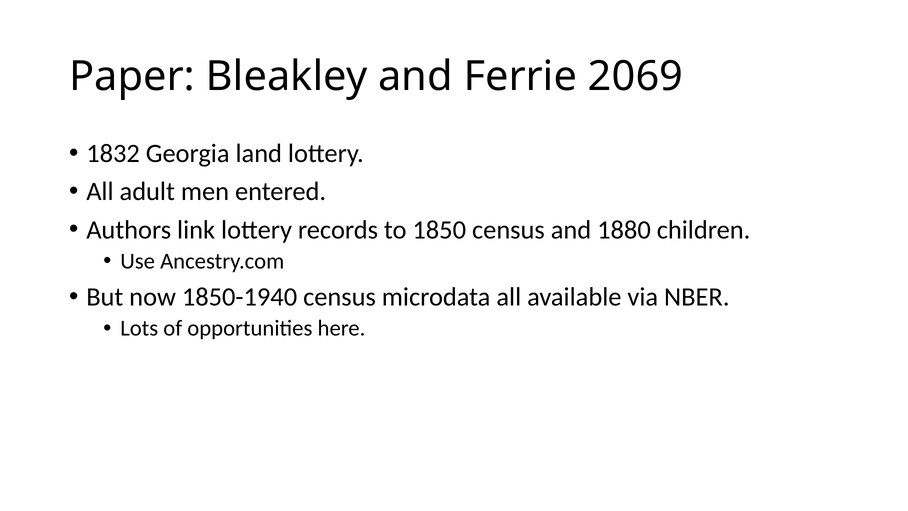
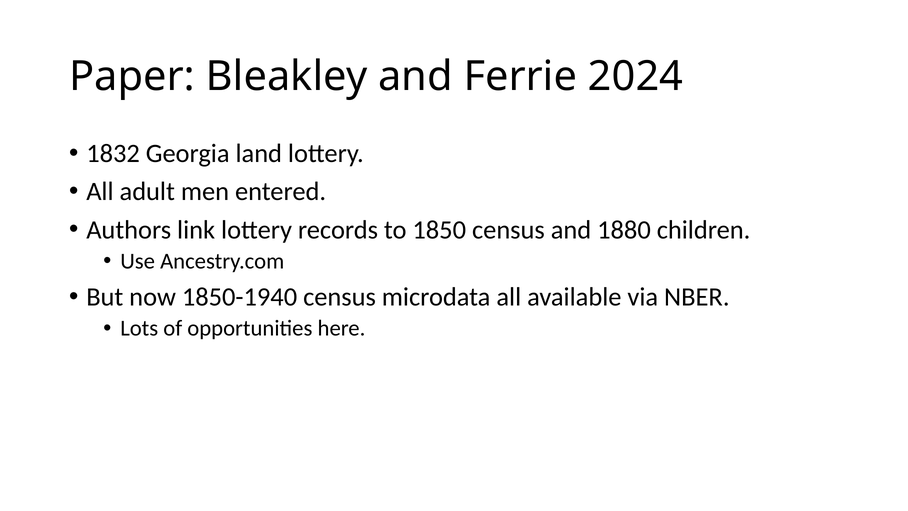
2069: 2069 -> 2024
